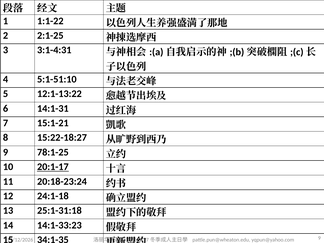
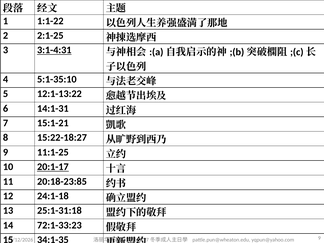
3:1-4:31 underline: none -> present
5:1-51:10: 5:1-51:10 -> 5:1-35:10
78:1-25: 78:1-25 -> 11:1-25
20:18-23:24: 20:18-23:24 -> 20:18-23:85
14:1-33:23: 14:1-33:23 -> 72:1-33:23
